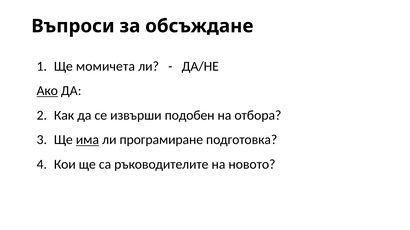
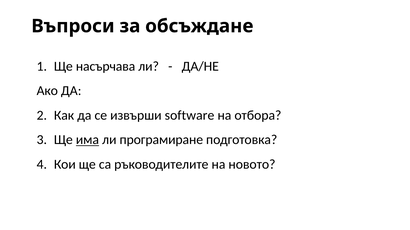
момичета: момичета -> насърчава
Ако underline: present -> none
подобен: подобен -> software
